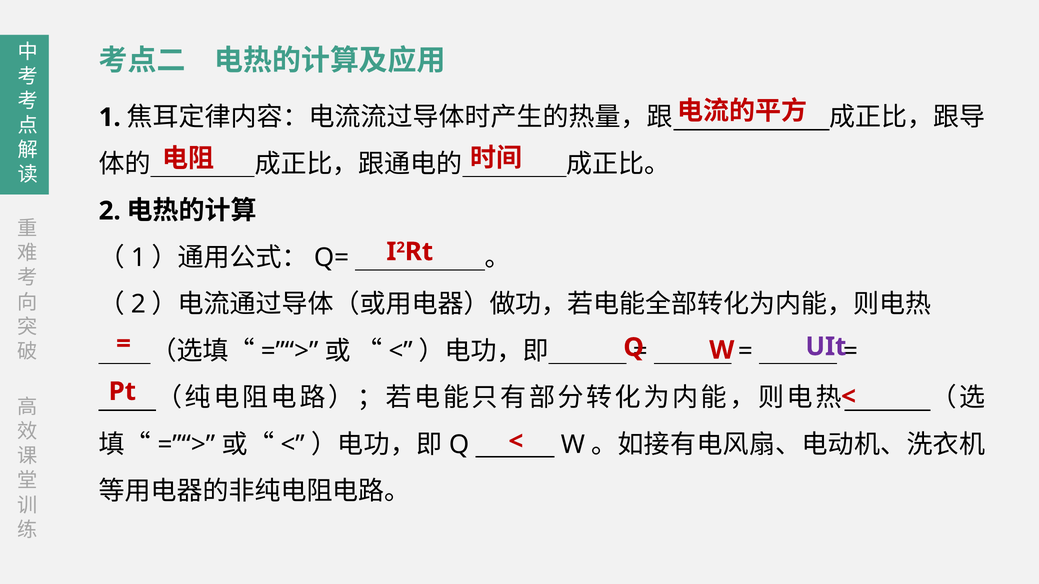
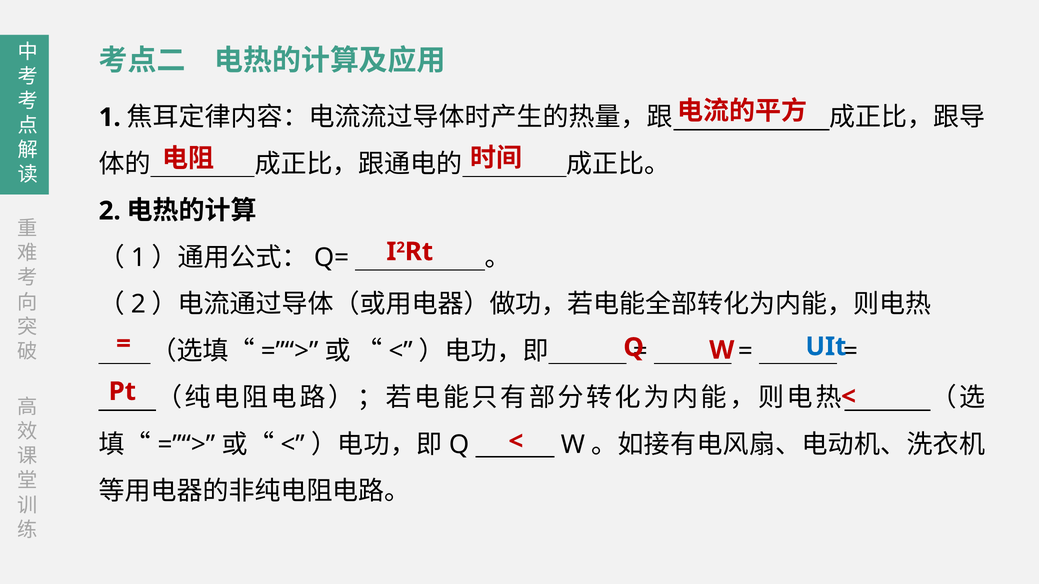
UIt colour: purple -> blue
